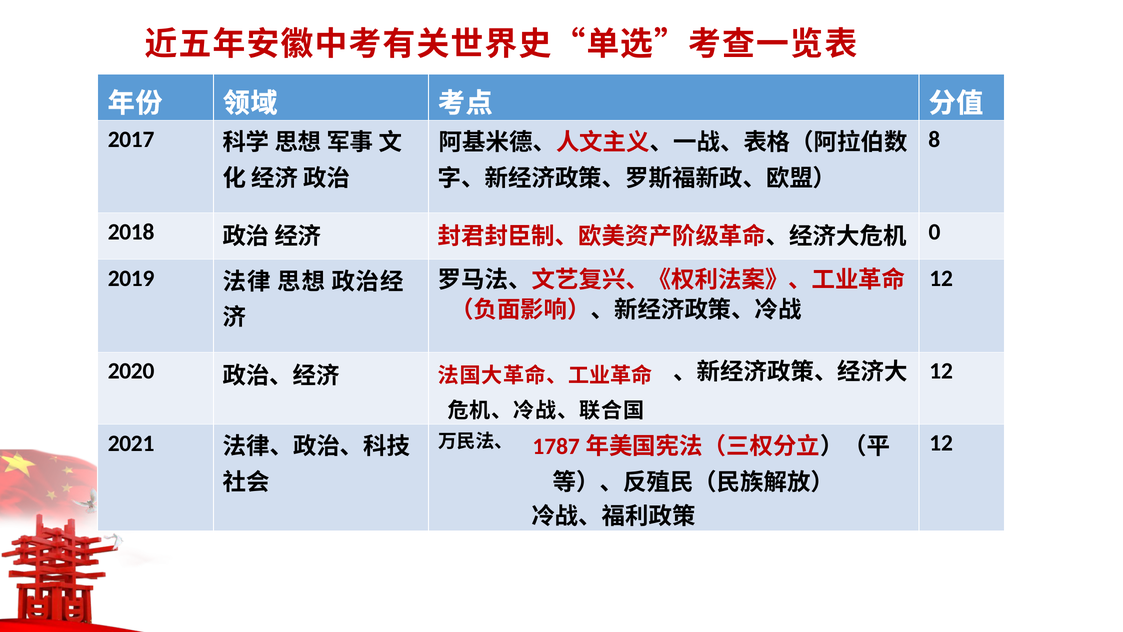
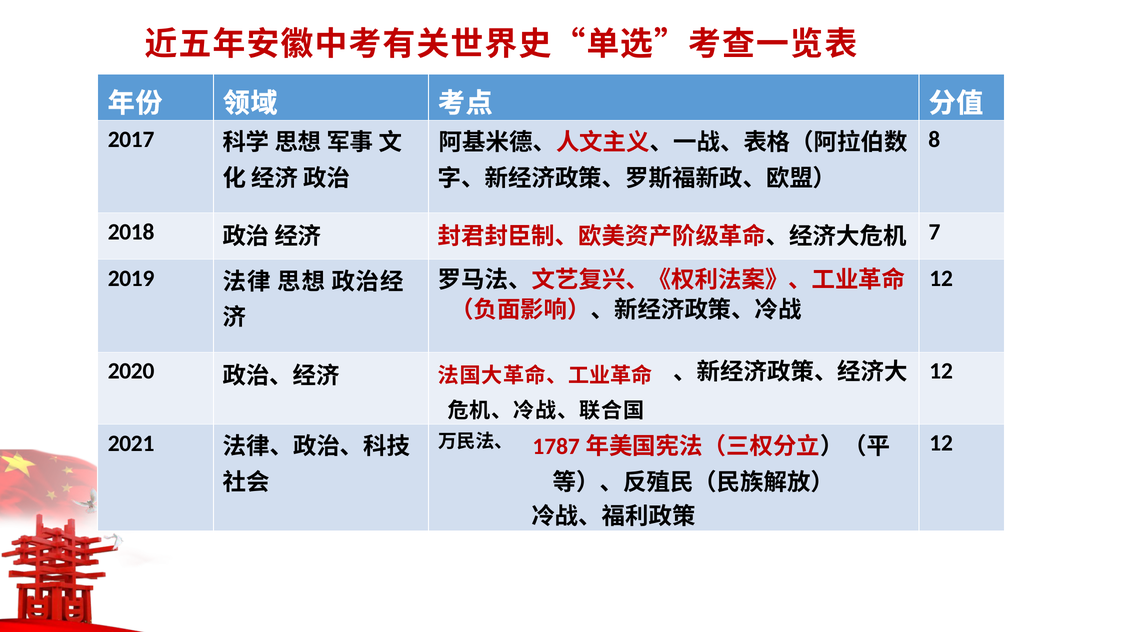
0: 0 -> 7
